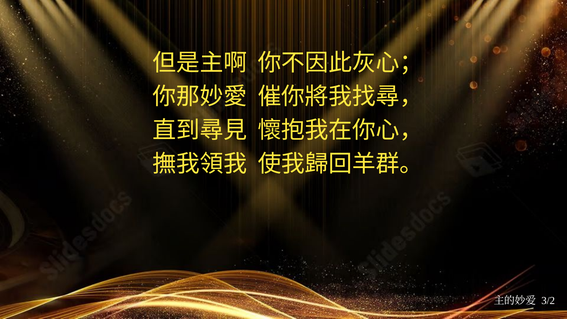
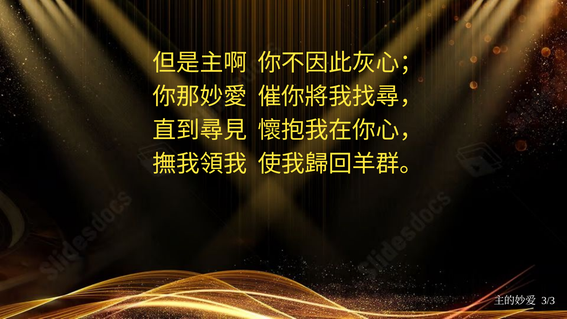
3/2: 3/2 -> 3/3
